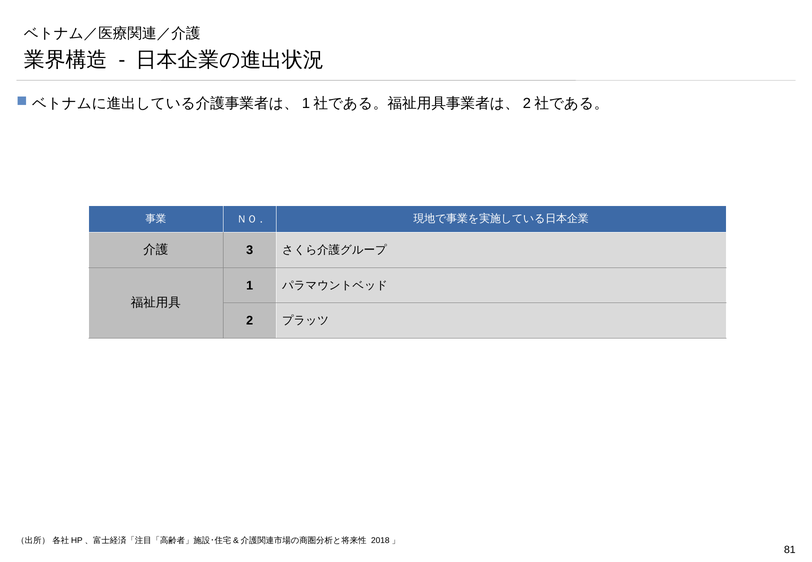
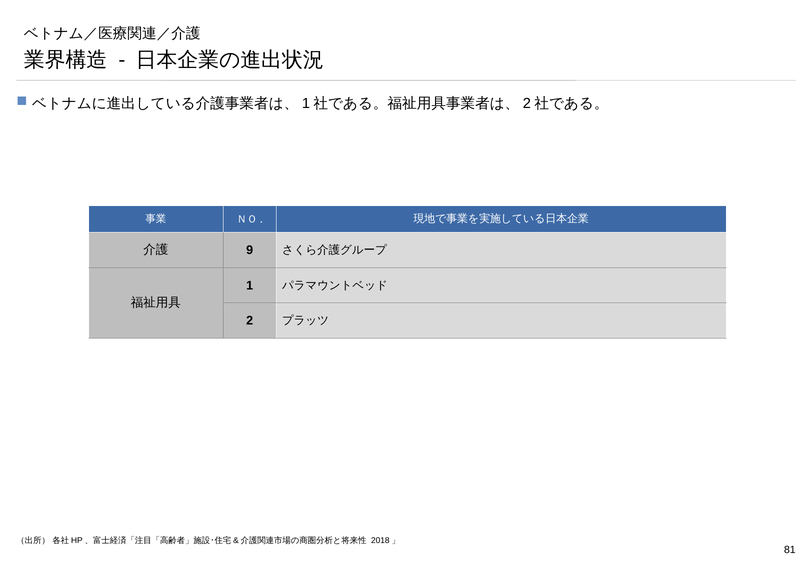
3: 3 -> 9
